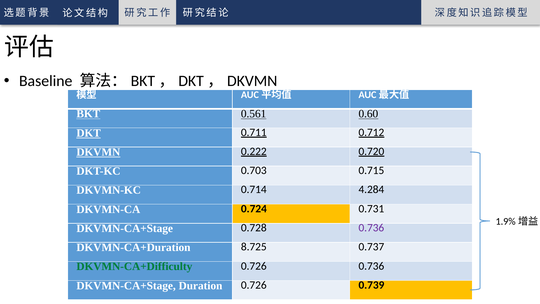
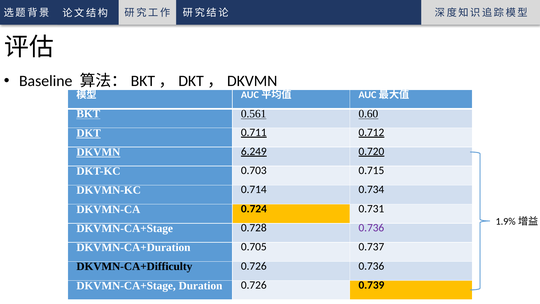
0.222: 0.222 -> 6.249
4.284: 4.284 -> 0.734
8.725: 8.725 -> 0.705
DKVMN-CA+Difficulty colour: green -> black
